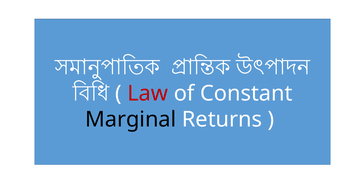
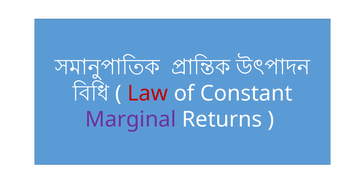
Marginal colour: black -> purple
